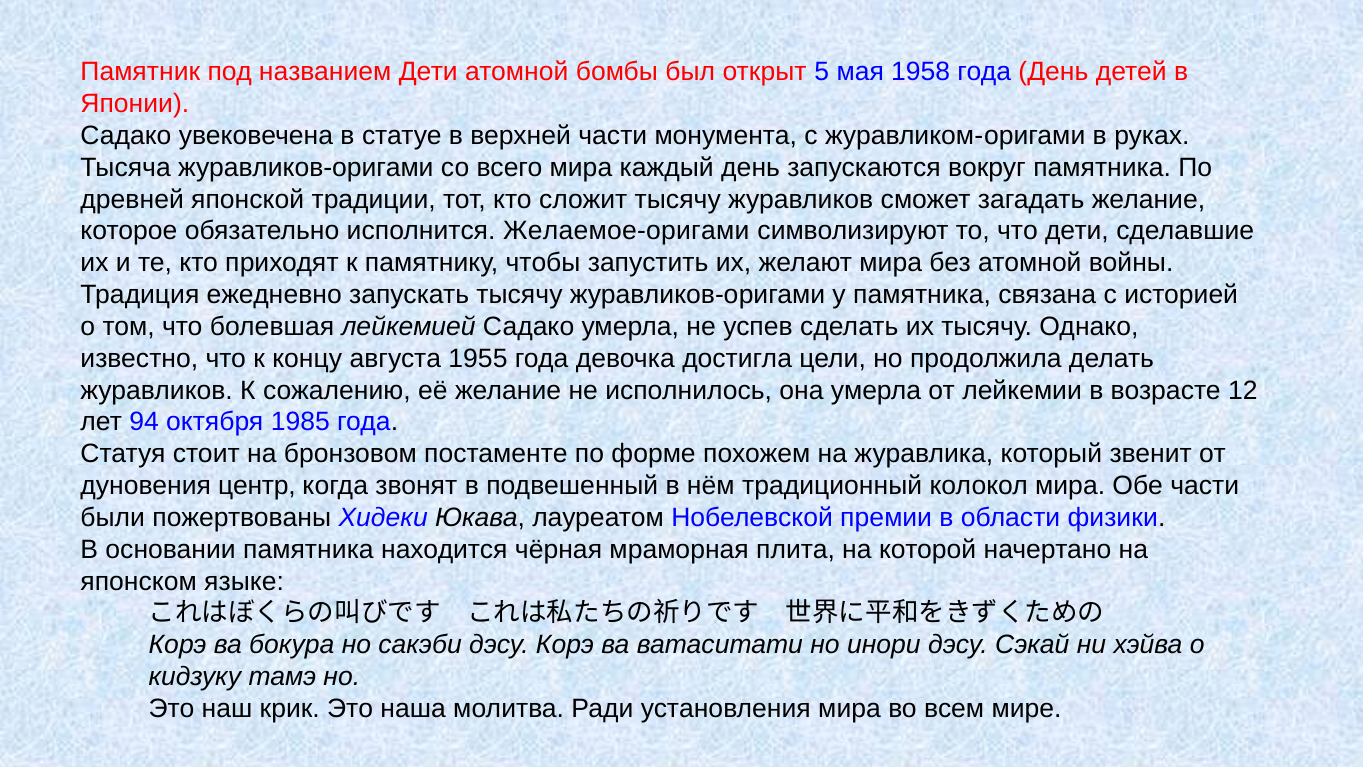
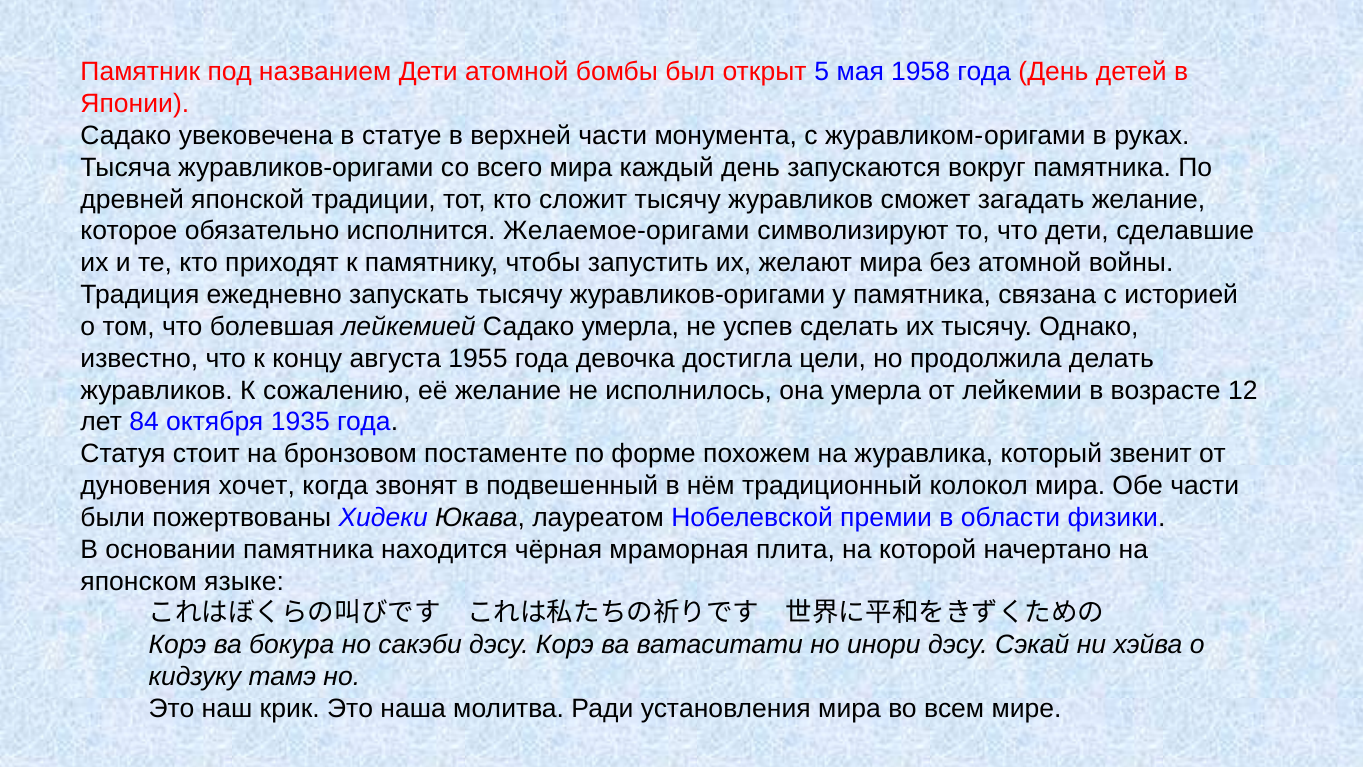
94: 94 -> 84
1985: 1985 -> 1935
центр: центр -> хочет
